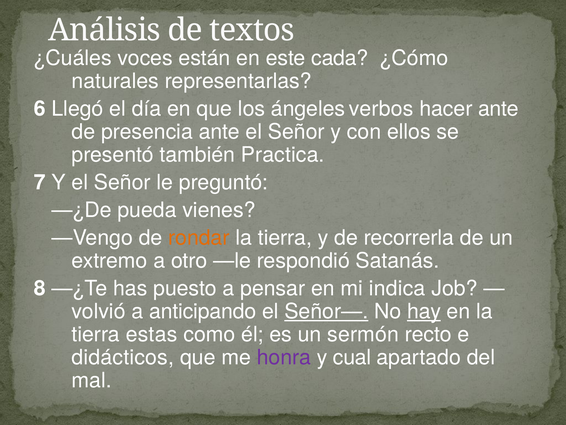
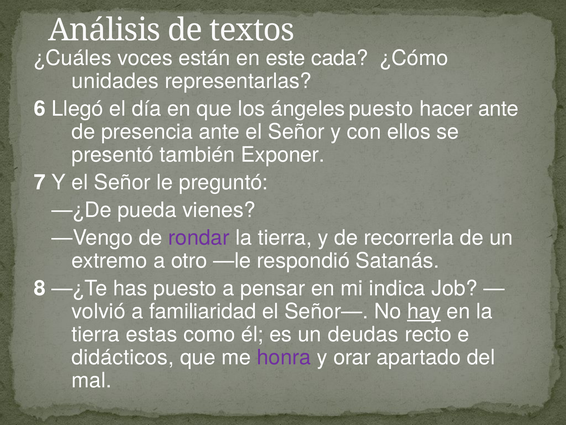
naturales: naturales -> unidades
ángeles verbos: verbos -> puesto
Practica: Practica -> Exponer
rondar colour: orange -> purple
anticipando: anticipando -> familiaridad
Señor— underline: present -> none
sermón: sermón -> deudas
cual: cual -> orar
